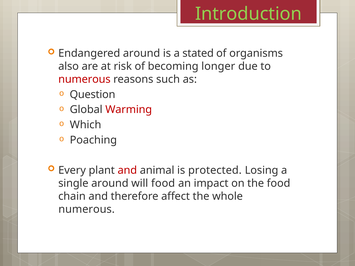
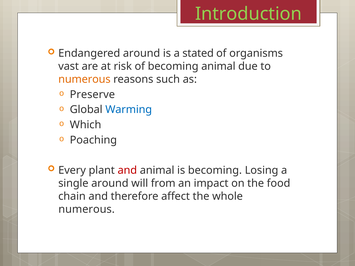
also: also -> vast
becoming longer: longer -> animal
numerous at (84, 79) colour: red -> orange
Question: Question -> Preserve
Warming colour: red -> blue
is protected: protected -> becoming
will food: food -> from
